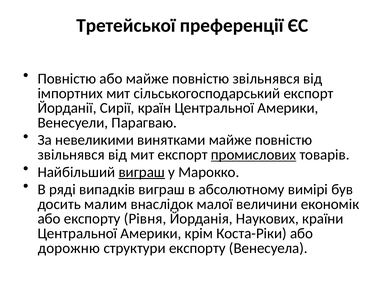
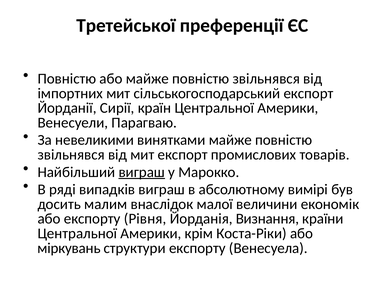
промислових underline: present -> none
Наукових: Наукових -> Визнання
дорожню: дорожню -> міркувань
